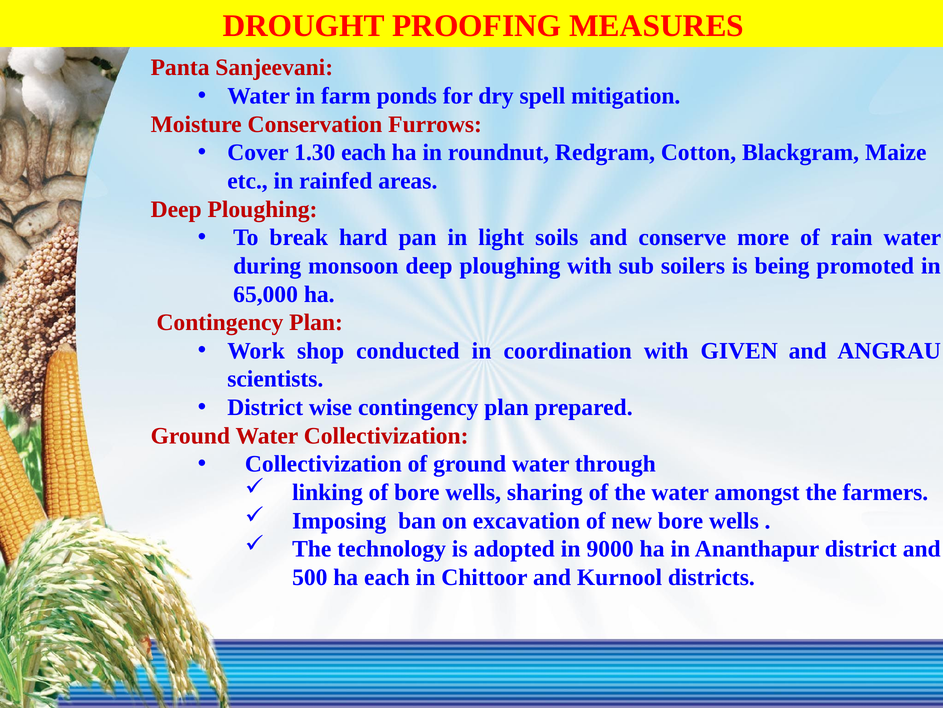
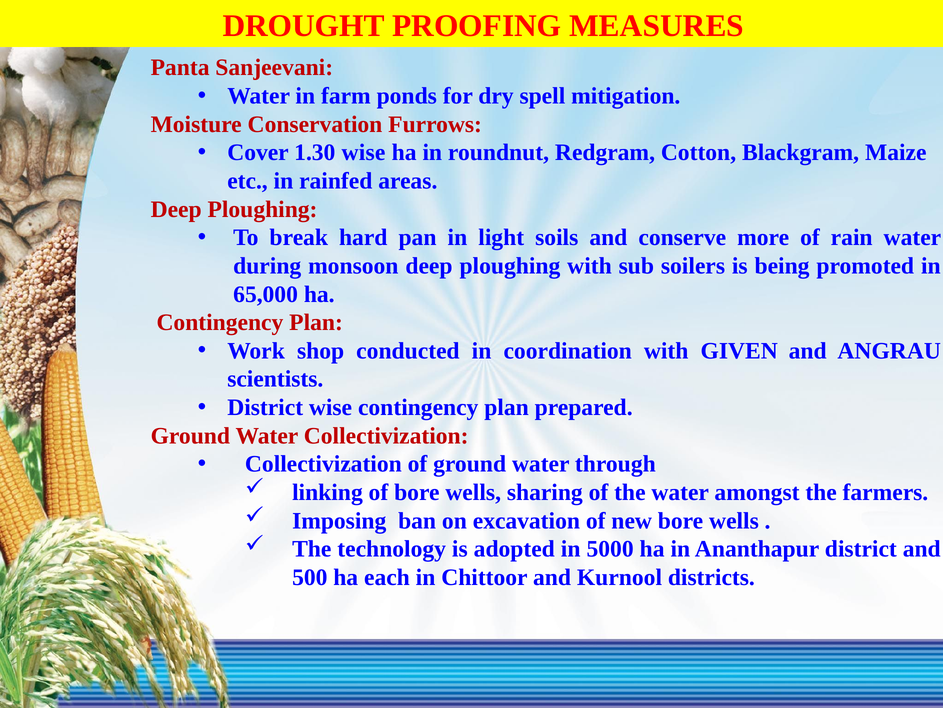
1.30 each: each -> wise
9000: 9000 -> 5000
